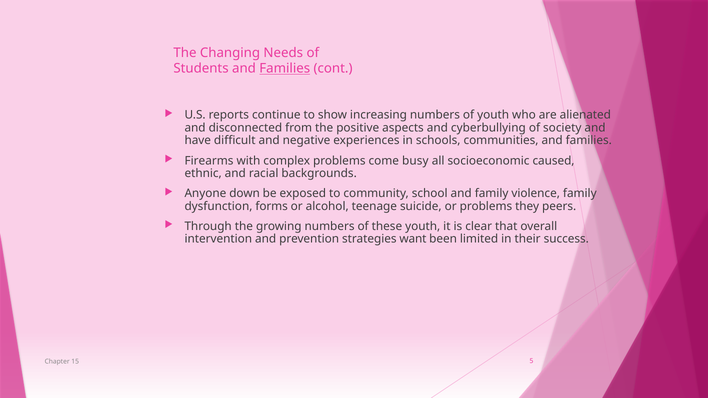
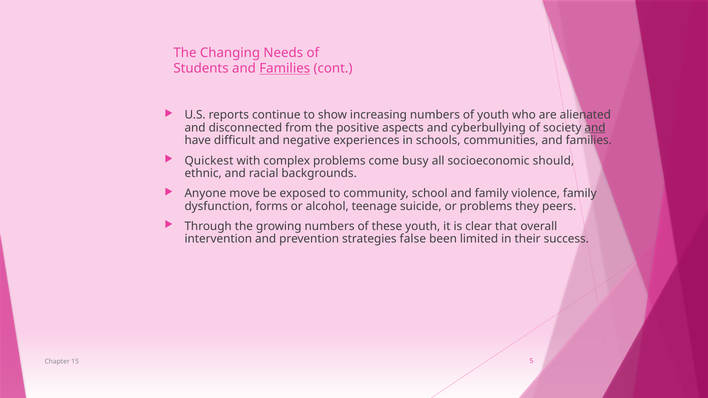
and at (595, 128) underline: none -> present
Firearms: Firearms -> Quickest
caused: caused -> should
down: down -> move
want: want -> false
